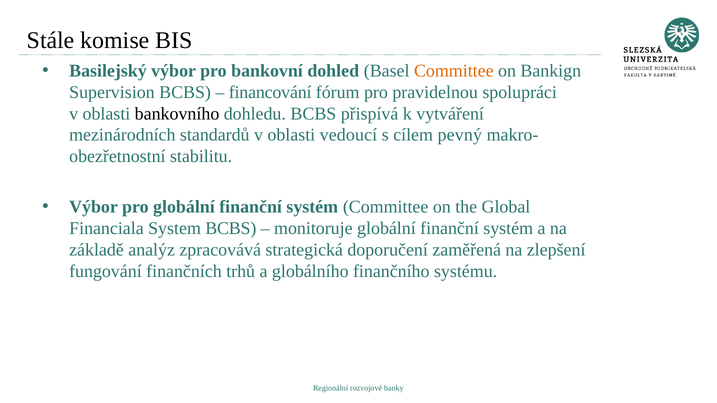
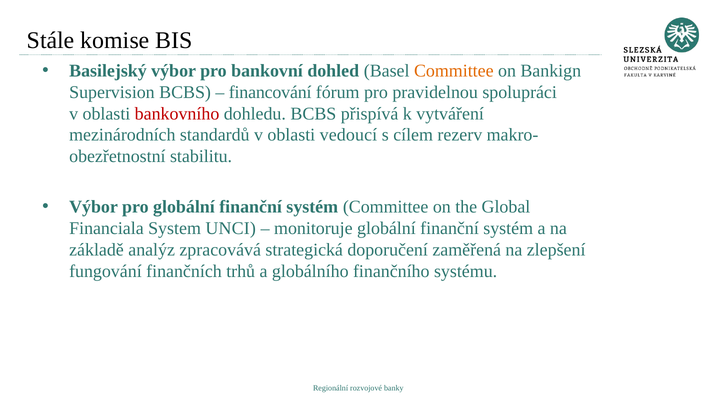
bankovního colour: black -> red
pevný: pevný -> rezerv
System BCBS: BCBS -> UNCI
